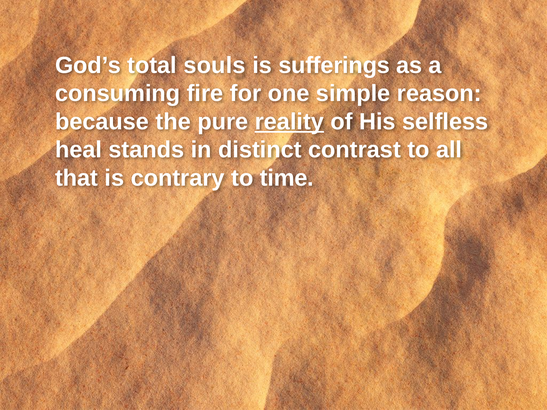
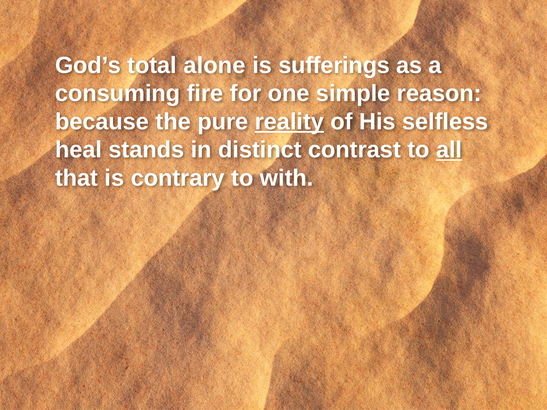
souls: souls -> alone
all underline: none -> present
time: time -> with
